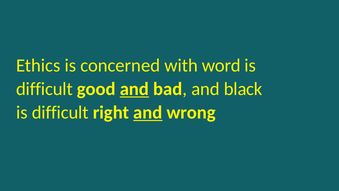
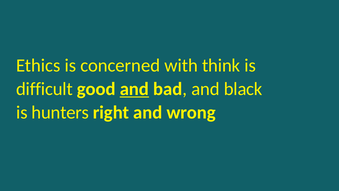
word: word -> think
difficult at (60, 112): difficult -> hunters
and at (148, 112) underline: present -> none
